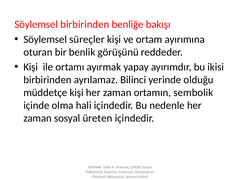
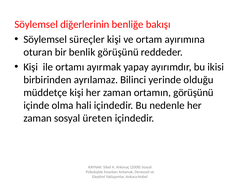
Söylemsel birbirinden: birbirinden -> diğerlerinin
ortamın sembolik: sembolik -> görüşünü
